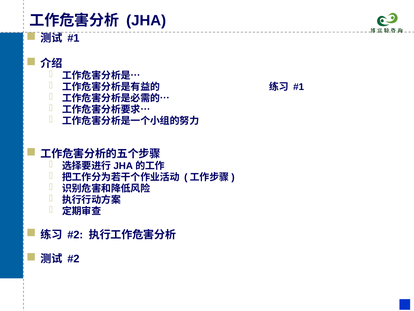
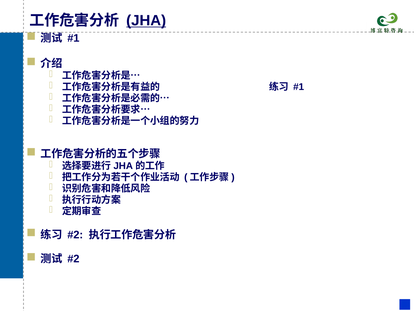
JHA underline: none -> present
